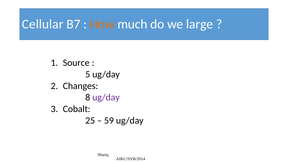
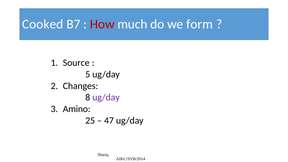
Cellular: Cellular -> Cooked
How colour: orange -> red
large: large -> form
Cobalt: Cobalt -> Amino
59: 59 -> 47
